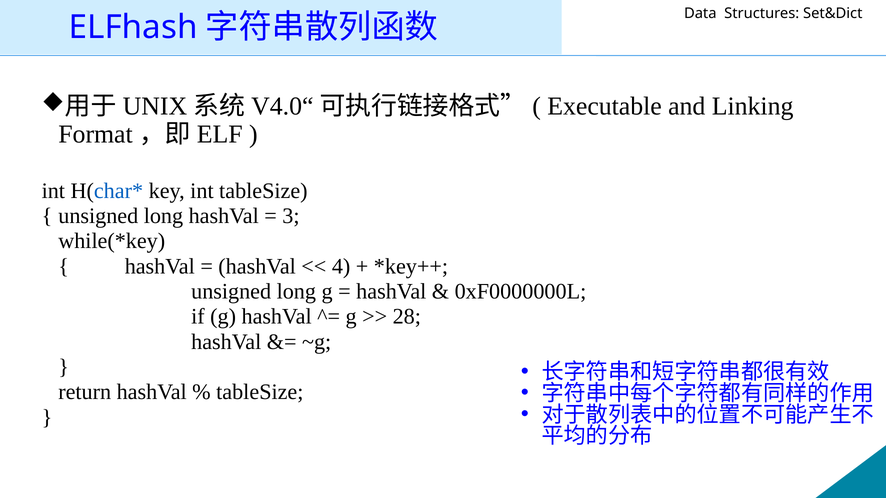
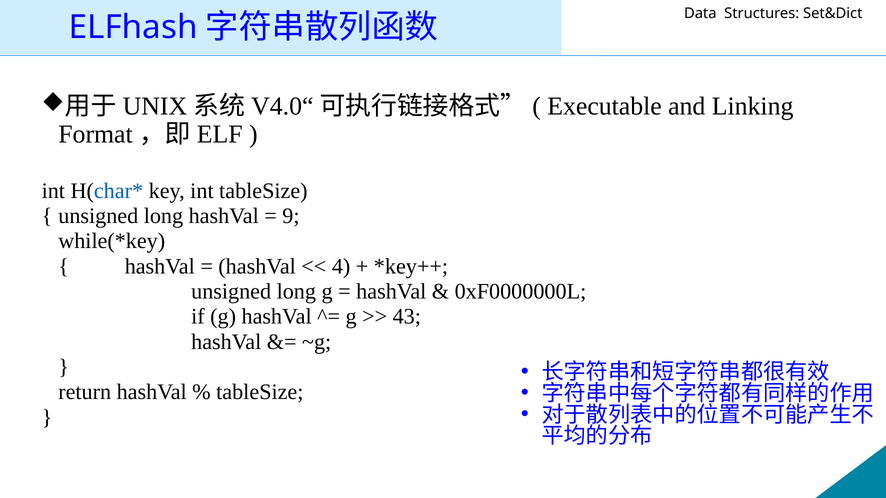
3: 3 -> 9
28: 28 -> 43
